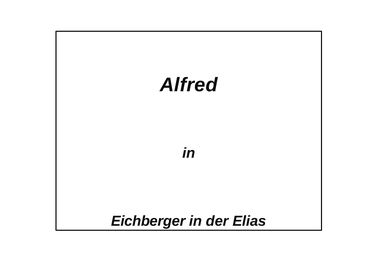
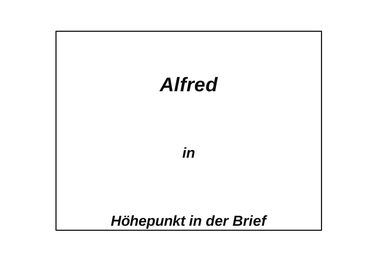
Eichberger: Eichberger -> Höhepunkt
Elias: Elias -> Brief
